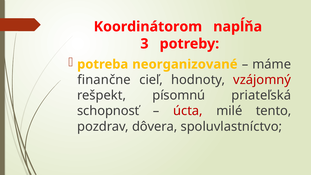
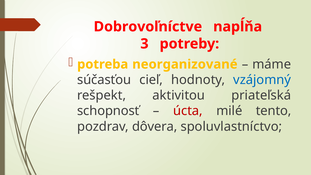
Koordinátorom: Koordinátorom -> Dobrovoľníctve
finančne: finančne -> súčasťou
vzájomný colour: red -> blue
písomnú: písomnú -> aktivitou
